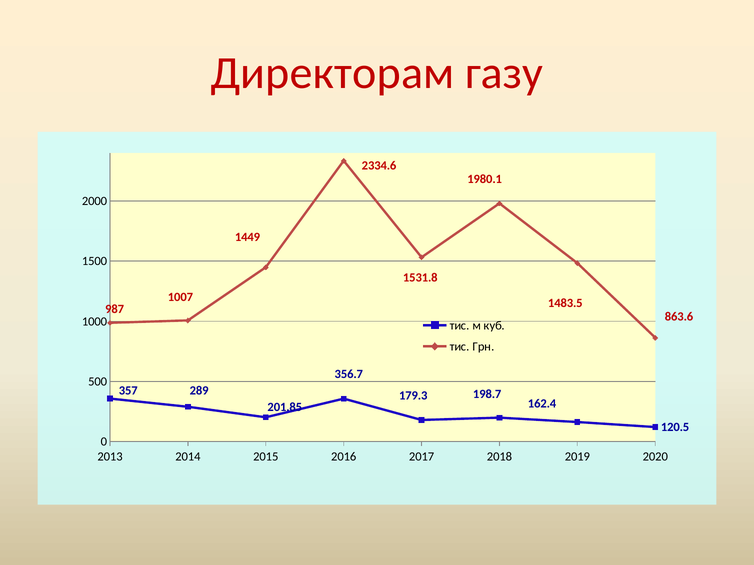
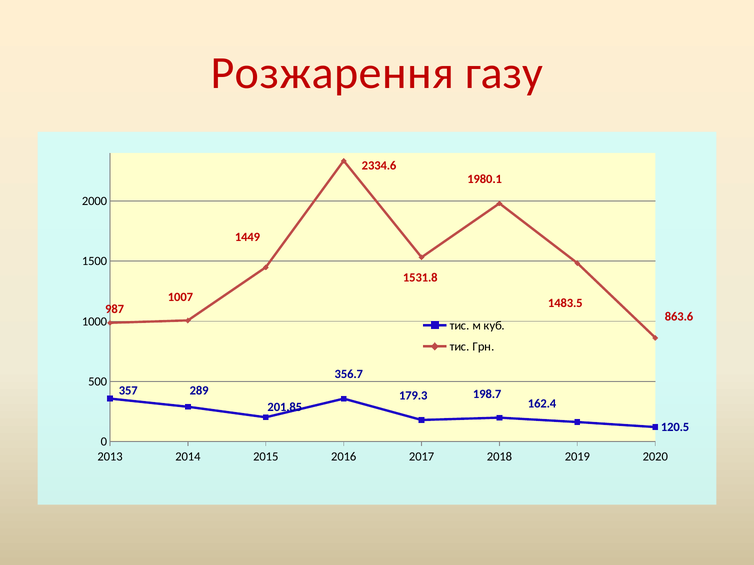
Директорам: Директорам -> Розжарення
